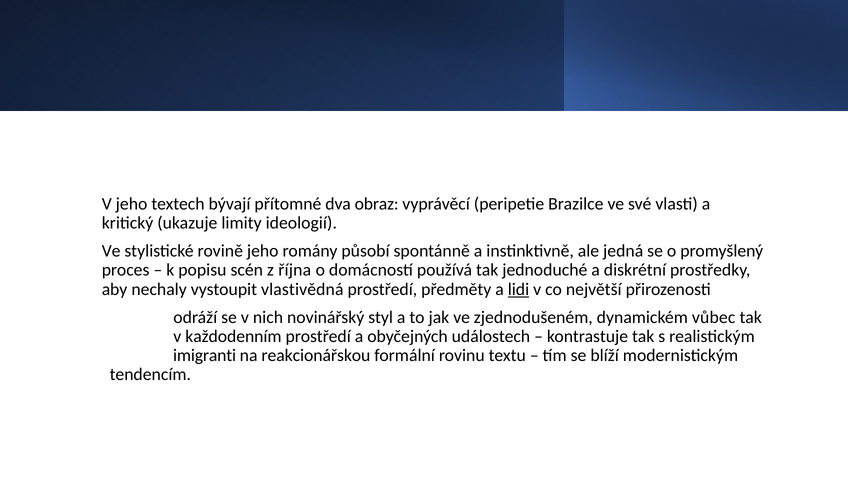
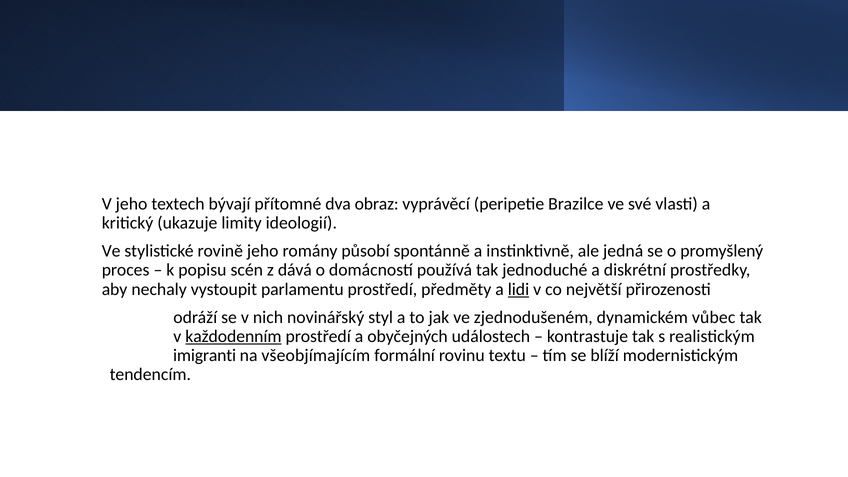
října: října -> dává
vlastivědná: vlastivědná -> parlamentu
každodenním underline: none -> present
reakcionářskou: reakcionářskou -> všeobjímajícím
